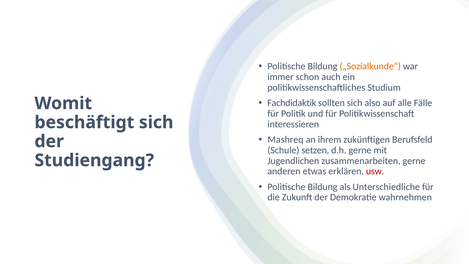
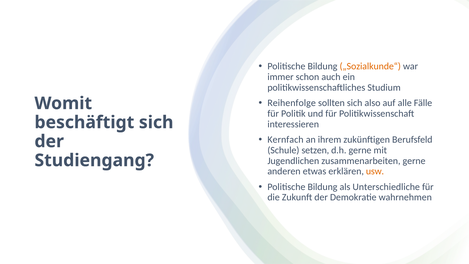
Fachdidaktik: Fachdidaktik -> Reihenfolge
Mashreq: Mashreq -> Kernfach
usw colour: red -> orange
